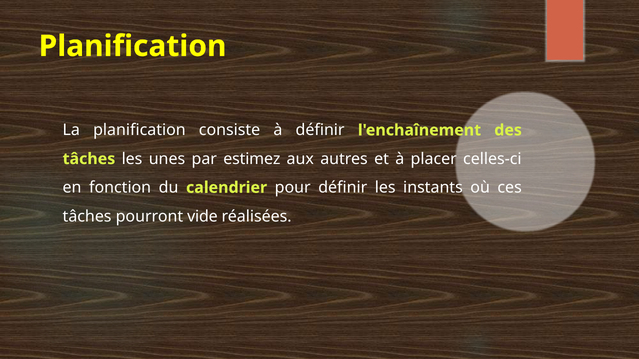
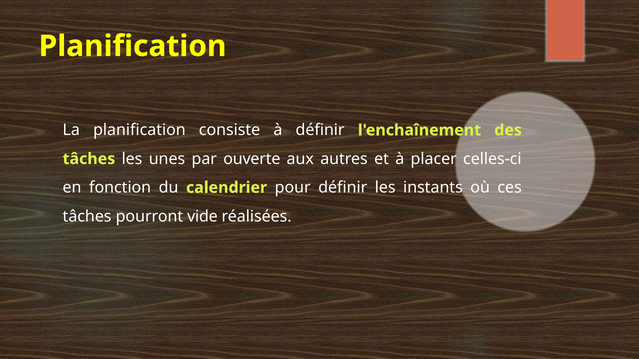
estimez: estimez -> ouverte
